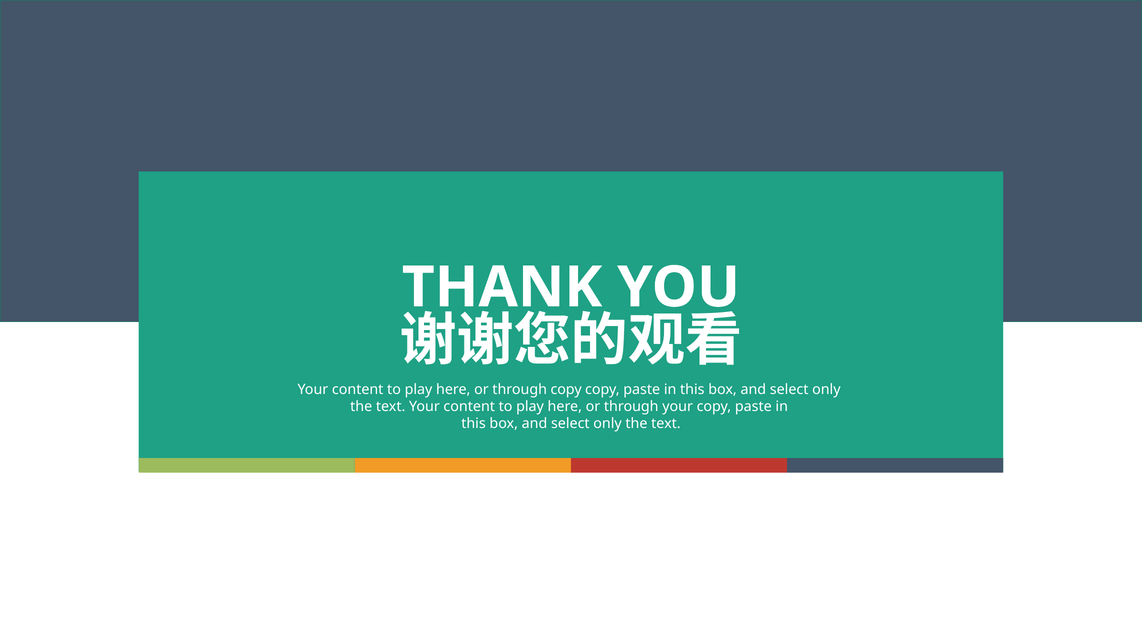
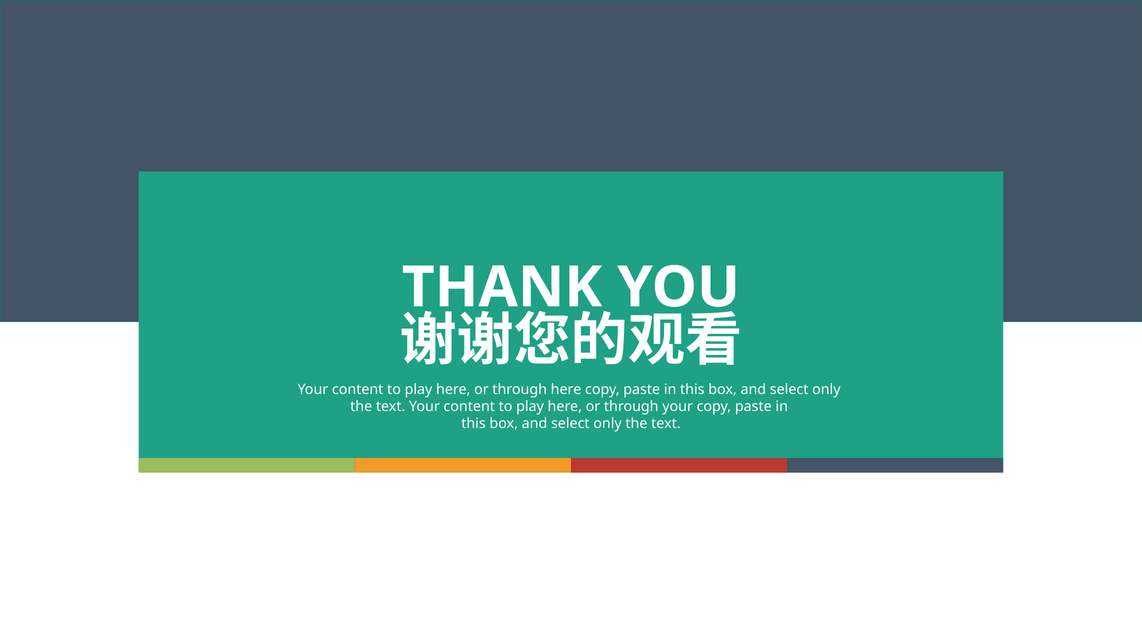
through copy: copy -> here
